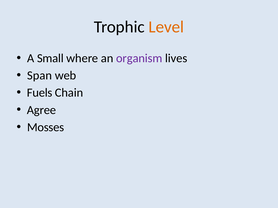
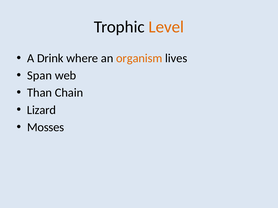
Small: Small -> Drink
organism colour: purple -> orange
Fuels: Fuels -> Than
Agree: Agree -> Lizard
